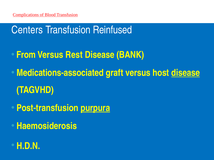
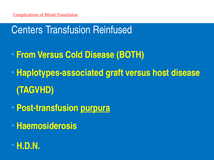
Rest: Rest -> Cold
BANK: BANK -> BOTH
Medications-associated: Medications-associated -> Haplotypes-associated
disease at (186, 73) underline: present -> none
